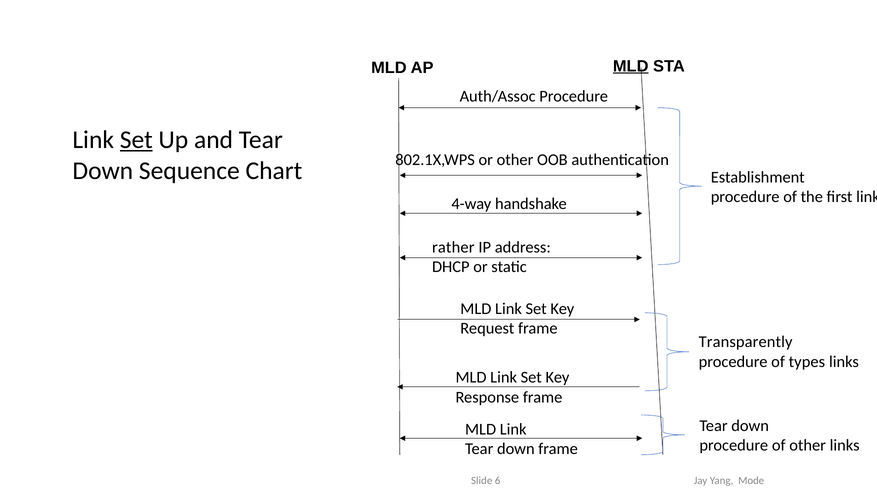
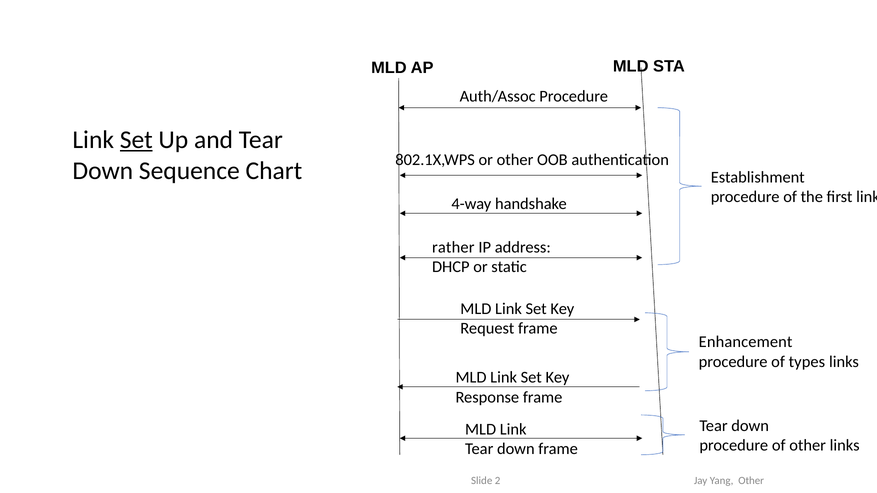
MLD at (631, 66) underline: present -> none
Transparently: Transparently -> Enhancement
6: 6 -> 2
Yang Mode: Mode -> Other
